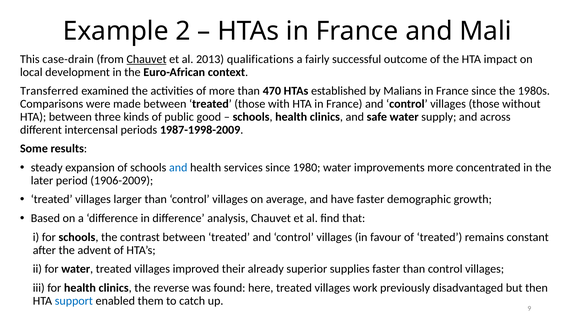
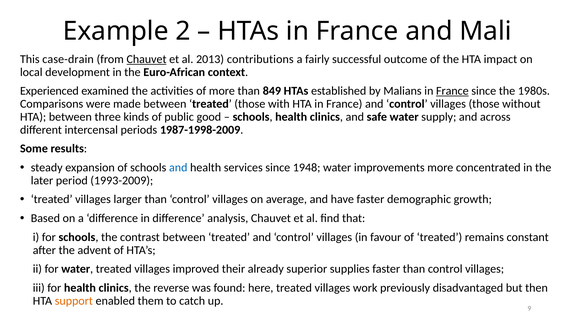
qualifications: qualifications -> contributions
Transferred: Transferred -> Experienced
470: 470 -> 849
France at (452, 91) underline: none -> present
1980: 1980 -> 1948
1906-2009: 1906-2009 -> 1993-2009
support colour: blue -> orange
